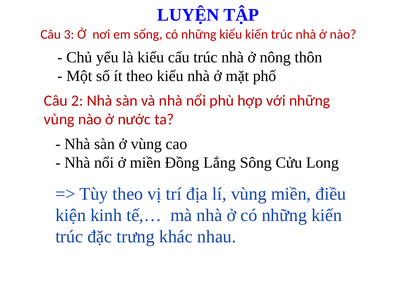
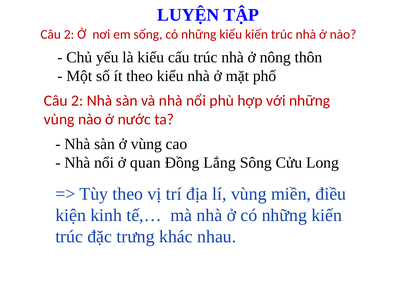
3 at (69, 34): 3 -> 2
ở miền: miền -> quan
